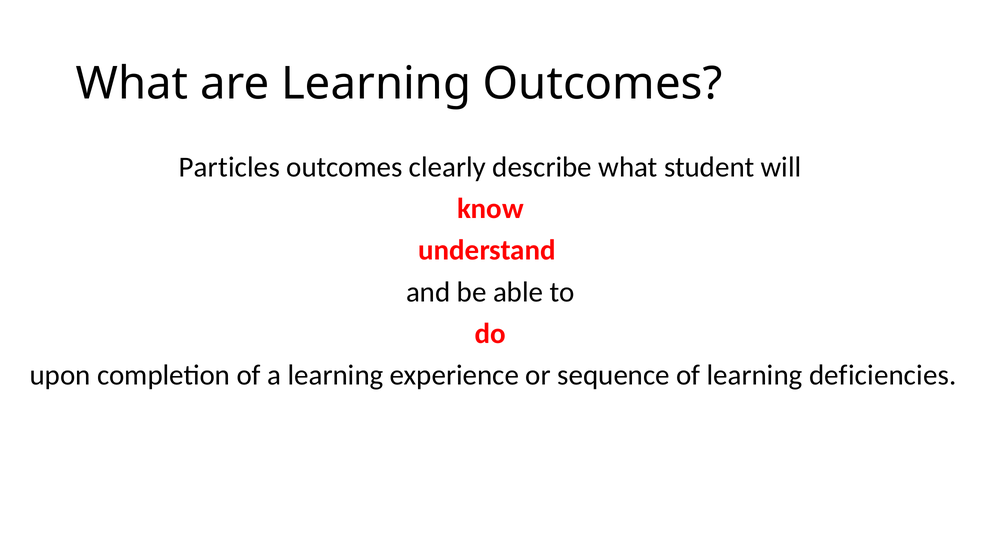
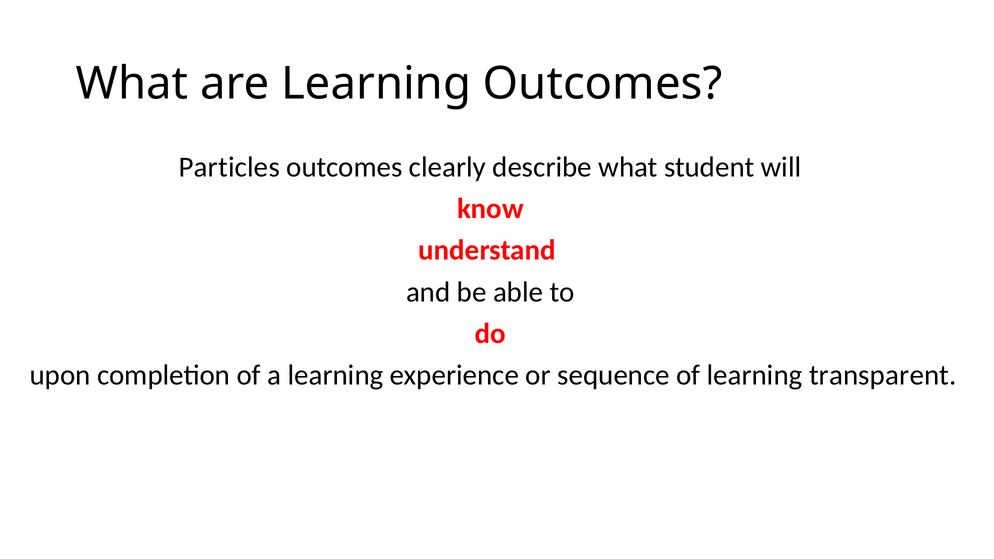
deficiencies: deficiencies -> transparent
